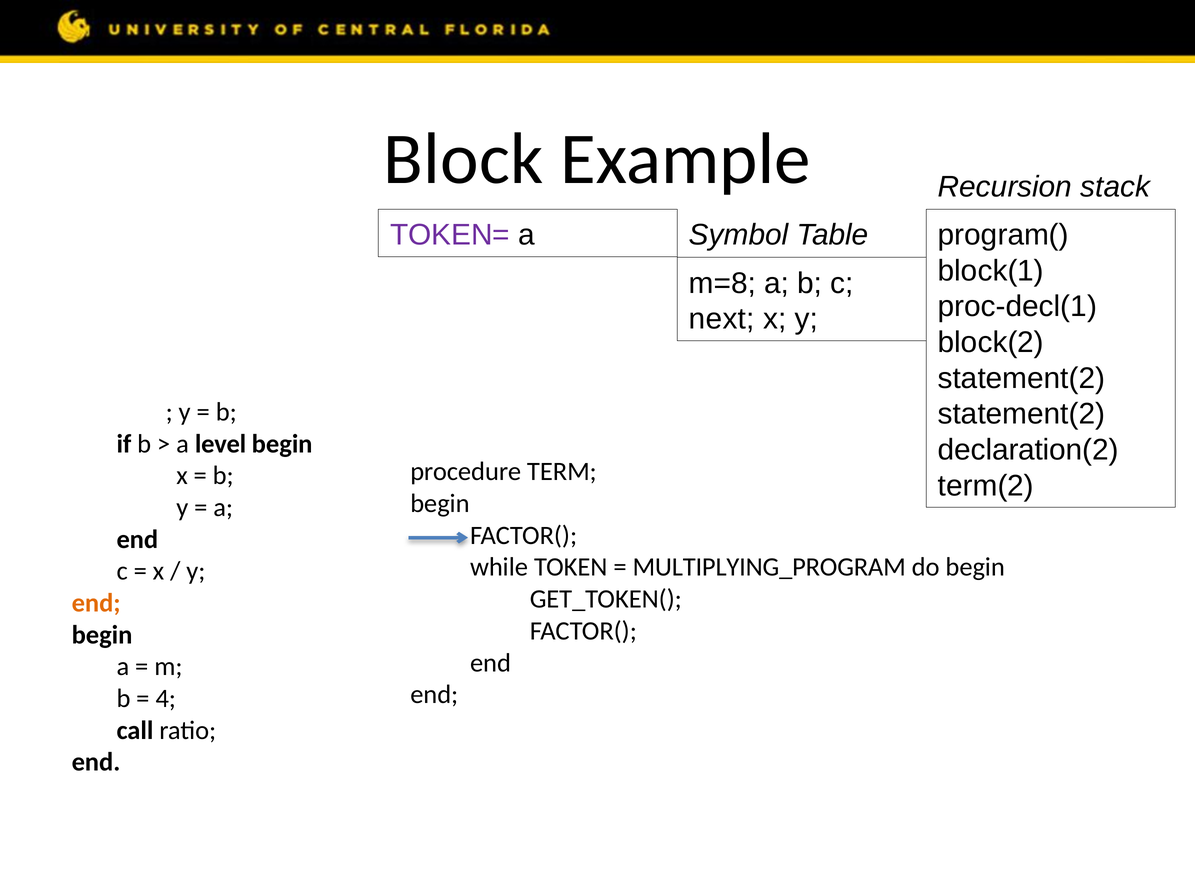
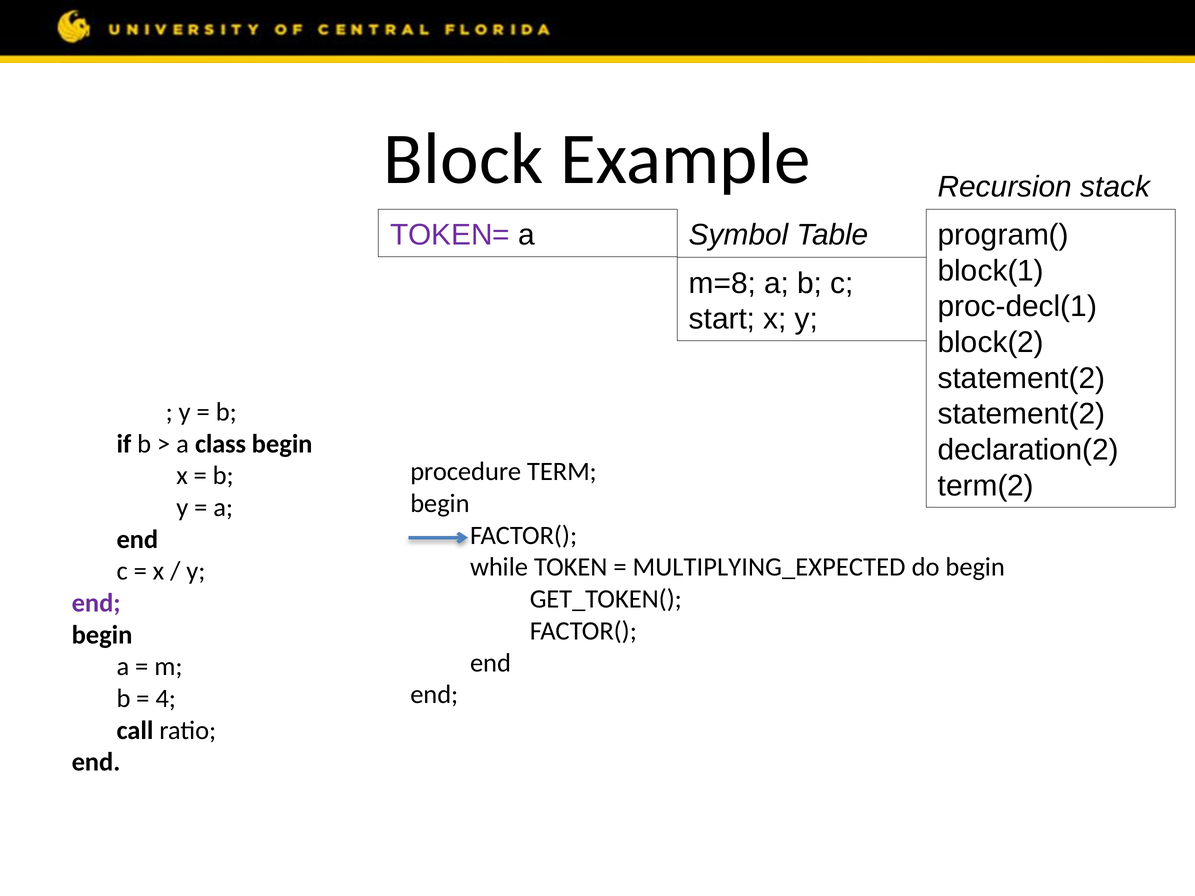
next: next -> start
level: level -> class
MULTIPLYING_PROGRAM: MULTIPLYING_PROGRAM -> MULTIPLYING_EXPECTED
end at (96, 603) colour: orange -> purple
